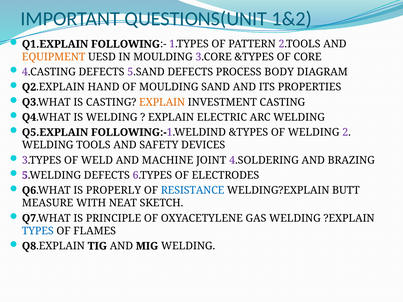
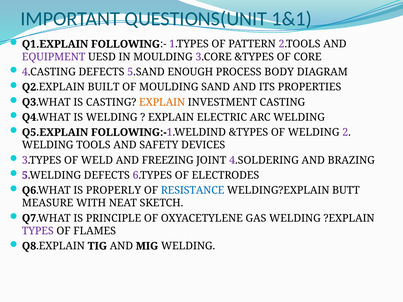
1&2: 1&2 -> 1&1
EQUIPMENT colour: orange -> purple
5.SAND DEFECTS: DEFECTS -> ENOUGH
HAND: HAND -> BUILT
MACHINE: MACHINE -> FREEZING
TYPES colour: blue -> purple
